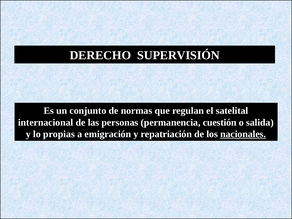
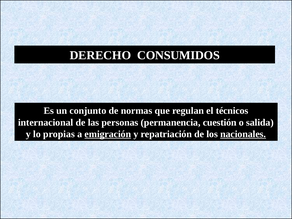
SUPERVISIÓN: SUPERVISIÓN -> CONSUMIDOS
satelital: satelital -> técnicos
emigración underline: none -> present
